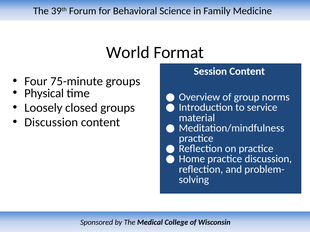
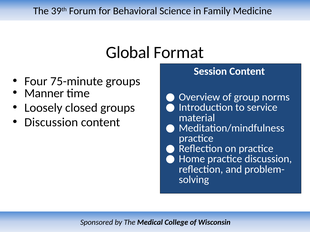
World: World -> Global
Physical: Physical -> Manner
